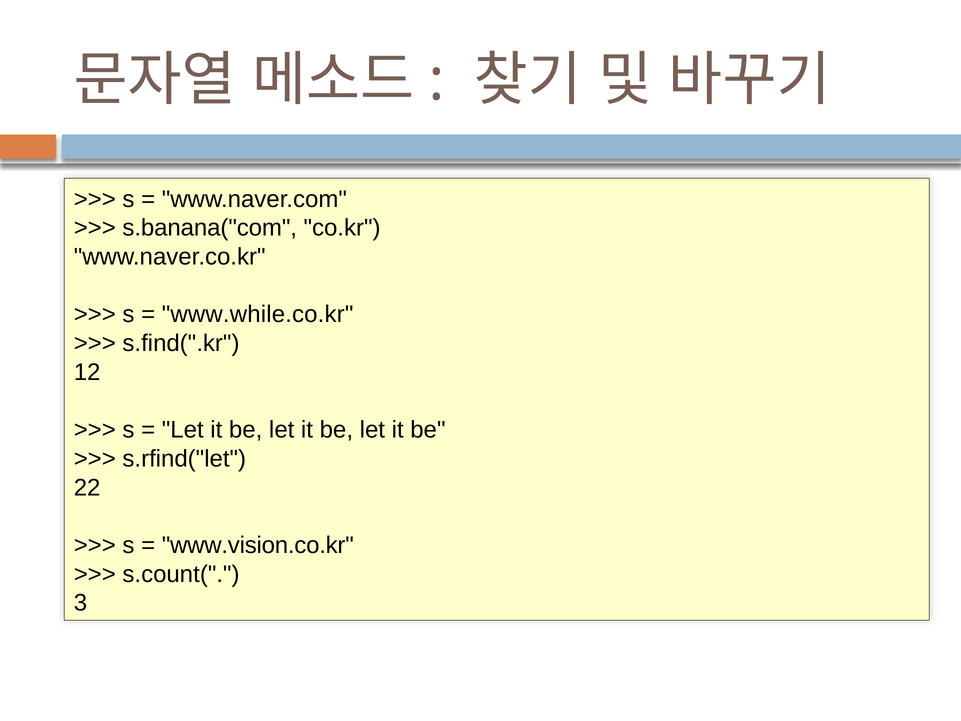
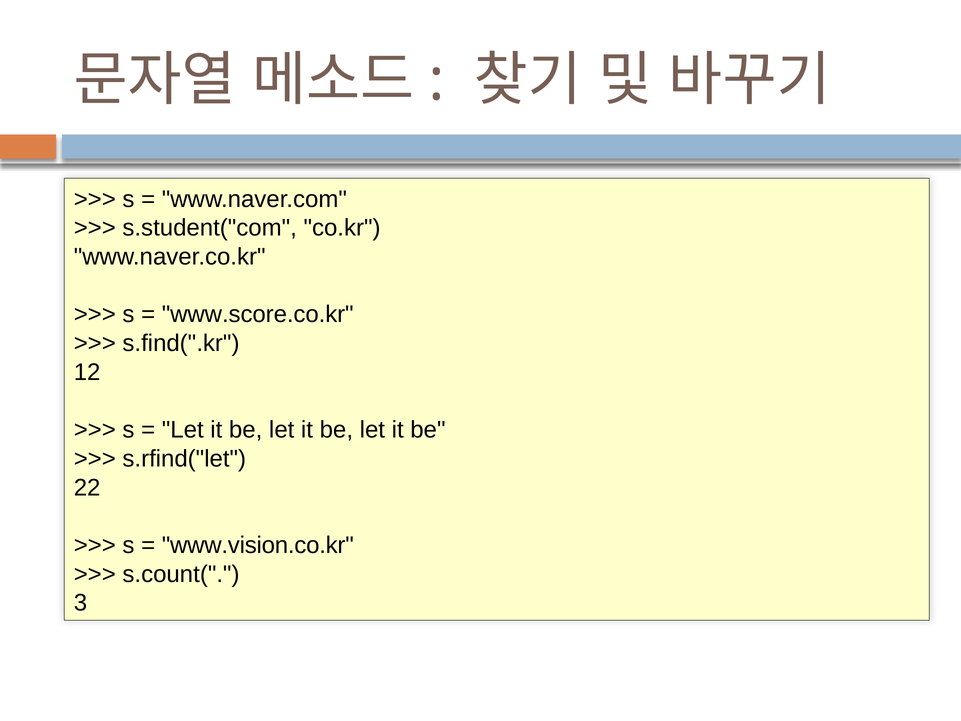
s.banana("com: s.banana("com -> s.student("com
www.while.co.kr: www.while.co.kr -> www.score.co.kr
